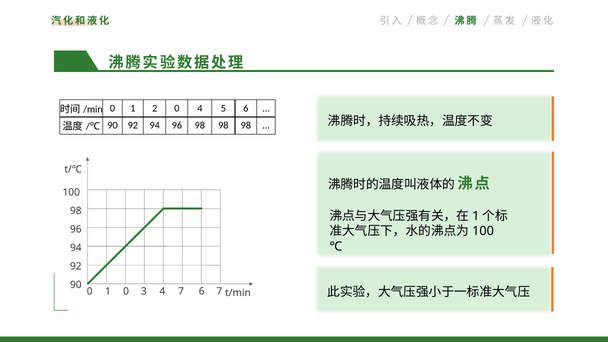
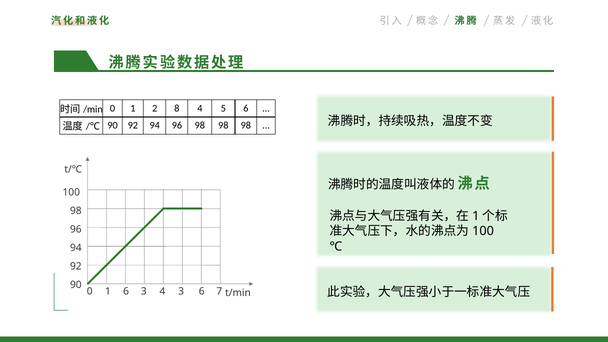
2 0: 0 -> 8
1 0: 0 -> 6
4 7: 7 -> 3
